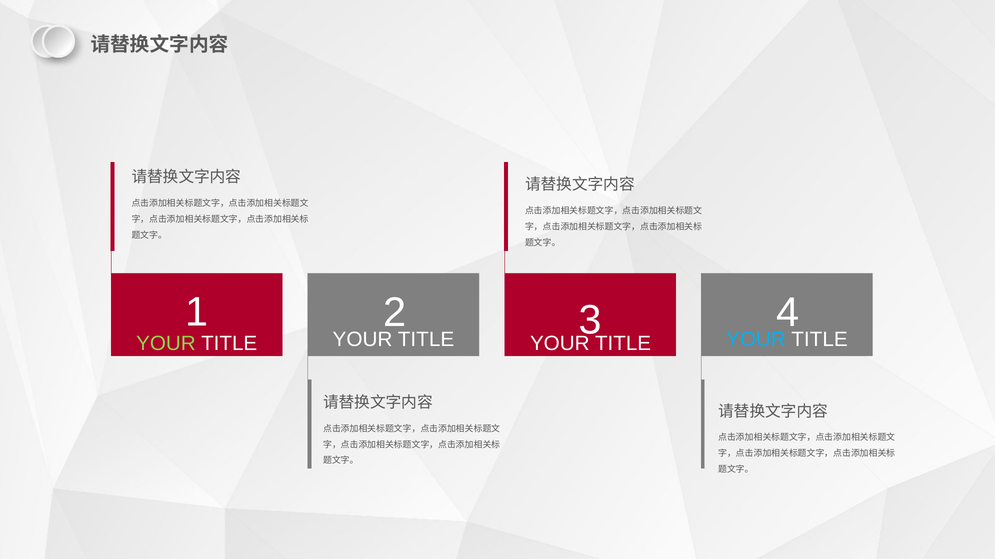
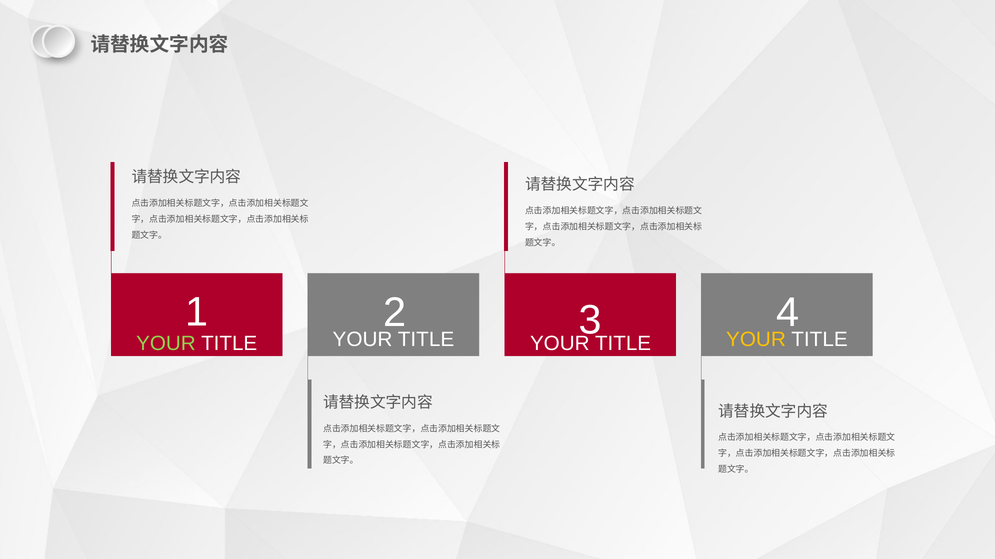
YOUR at (756, 340) colour: light blue -> yellow
